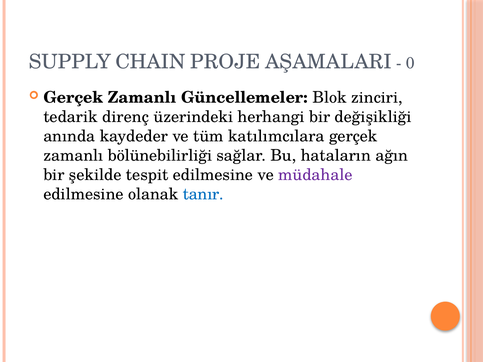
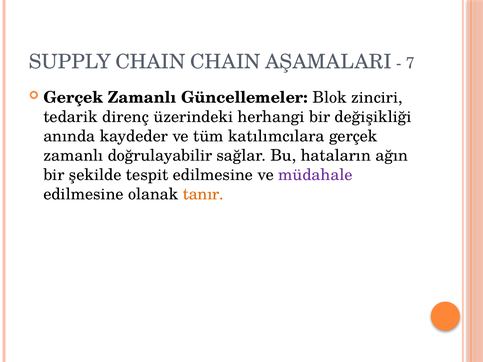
CHAIN PROJE: PROJE -> CHAIN
0: 0 -> 7
bölünebilirliği: bölünebilirliği -> doğrulayabilir
tanır colour: blue -> orange
